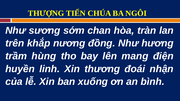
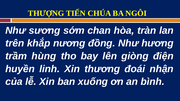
mang: mang -> giòng
